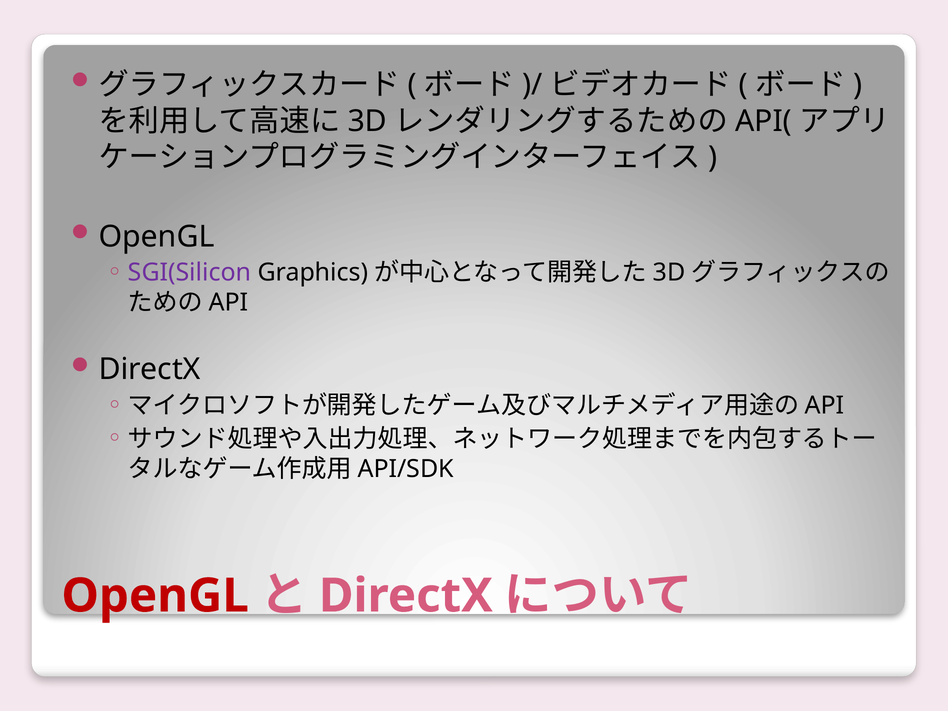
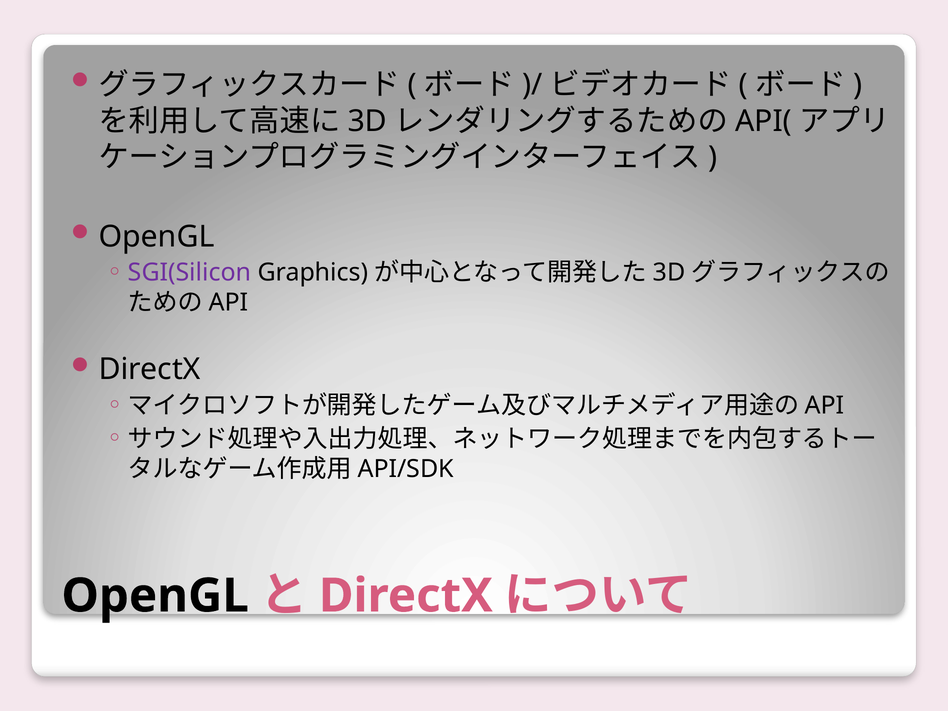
OpenGL at (155, 596) colour: red -> black
